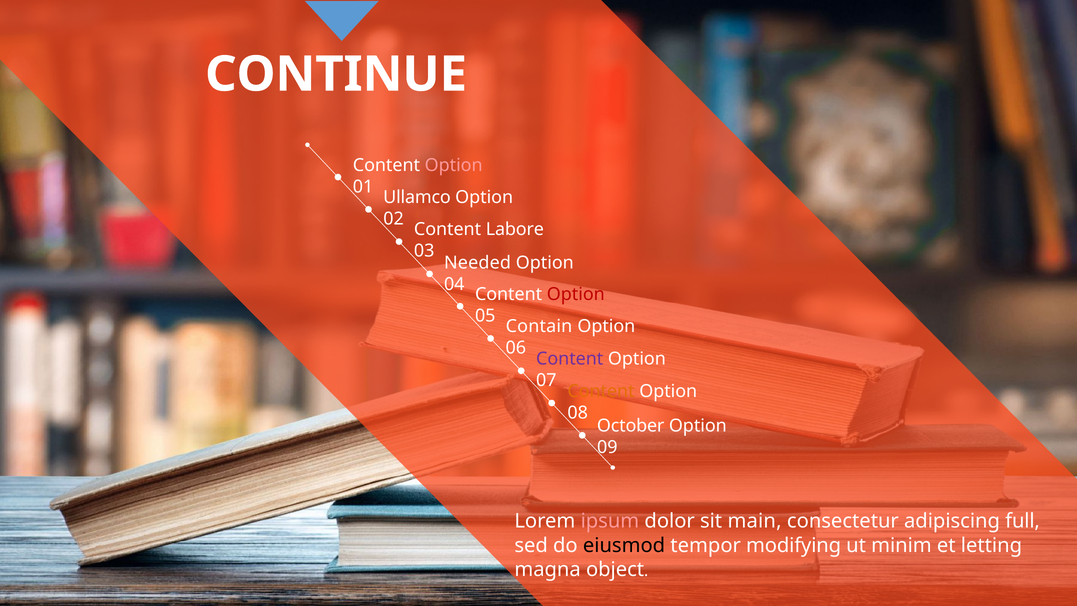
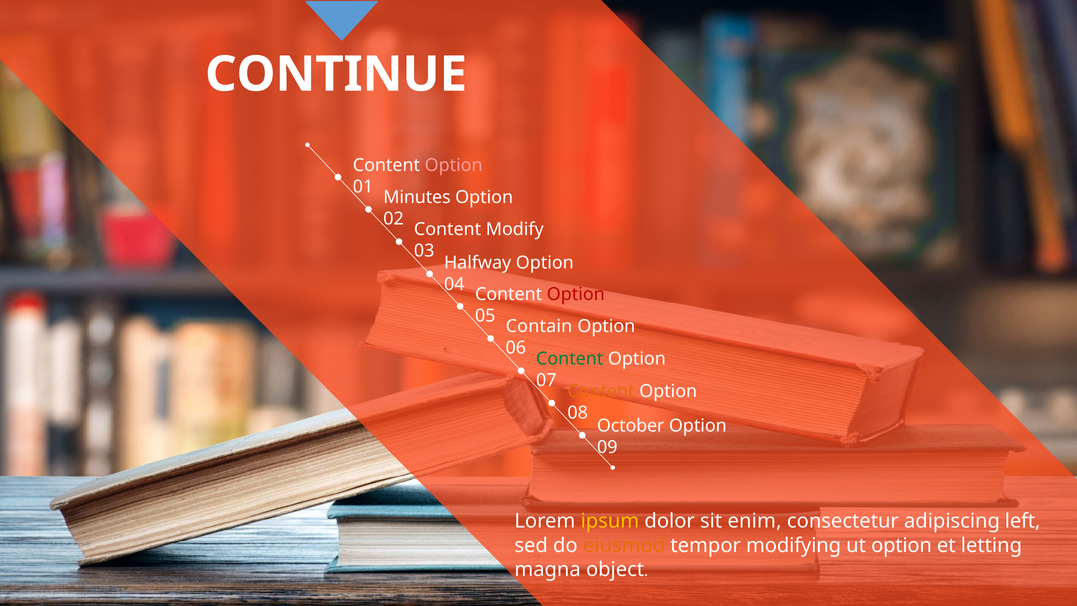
Ullamco: Ullamco -> Minutes
Labore: Labore -> Modify
Needed: Needed -> Halfway
Content at (570, 359) colour: purple -> green
ipsum colour: pink -> yellow
main: main -> enim
full: full -> left
eiusmod colour: black -> orange
ut minim: minim -> option
